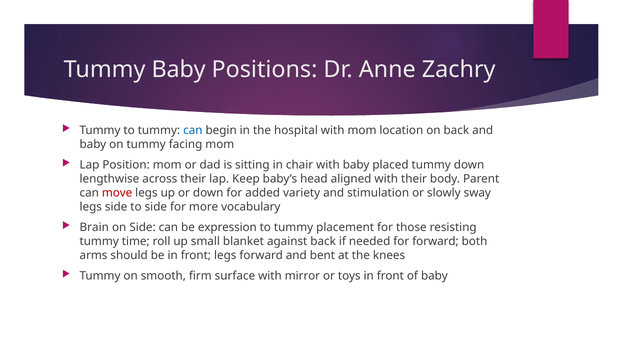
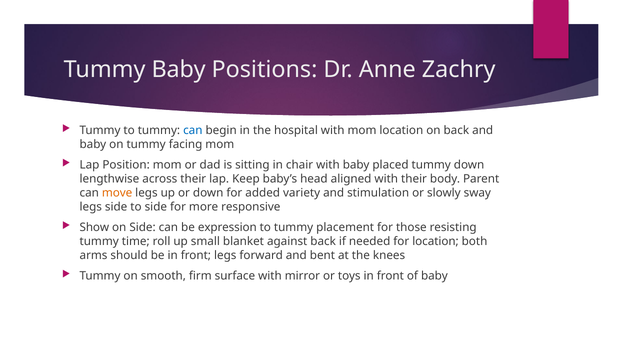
move colour: red -> orange
vocabulary: vocabulary -> responsive
Brain: Brain -> Show
for forward: forward -> location
